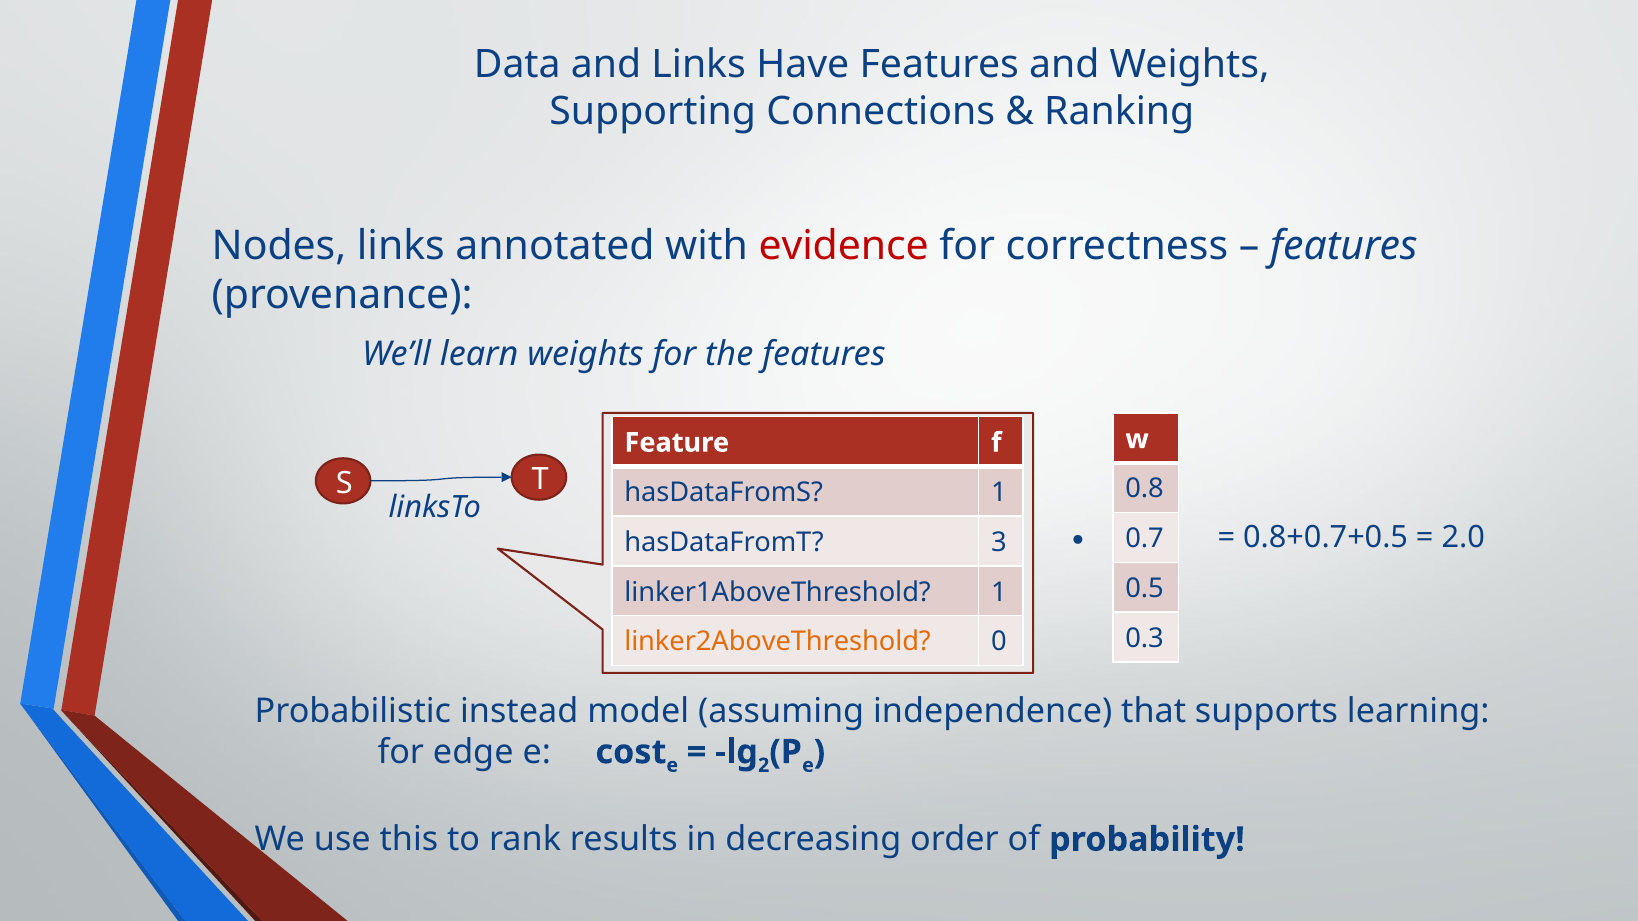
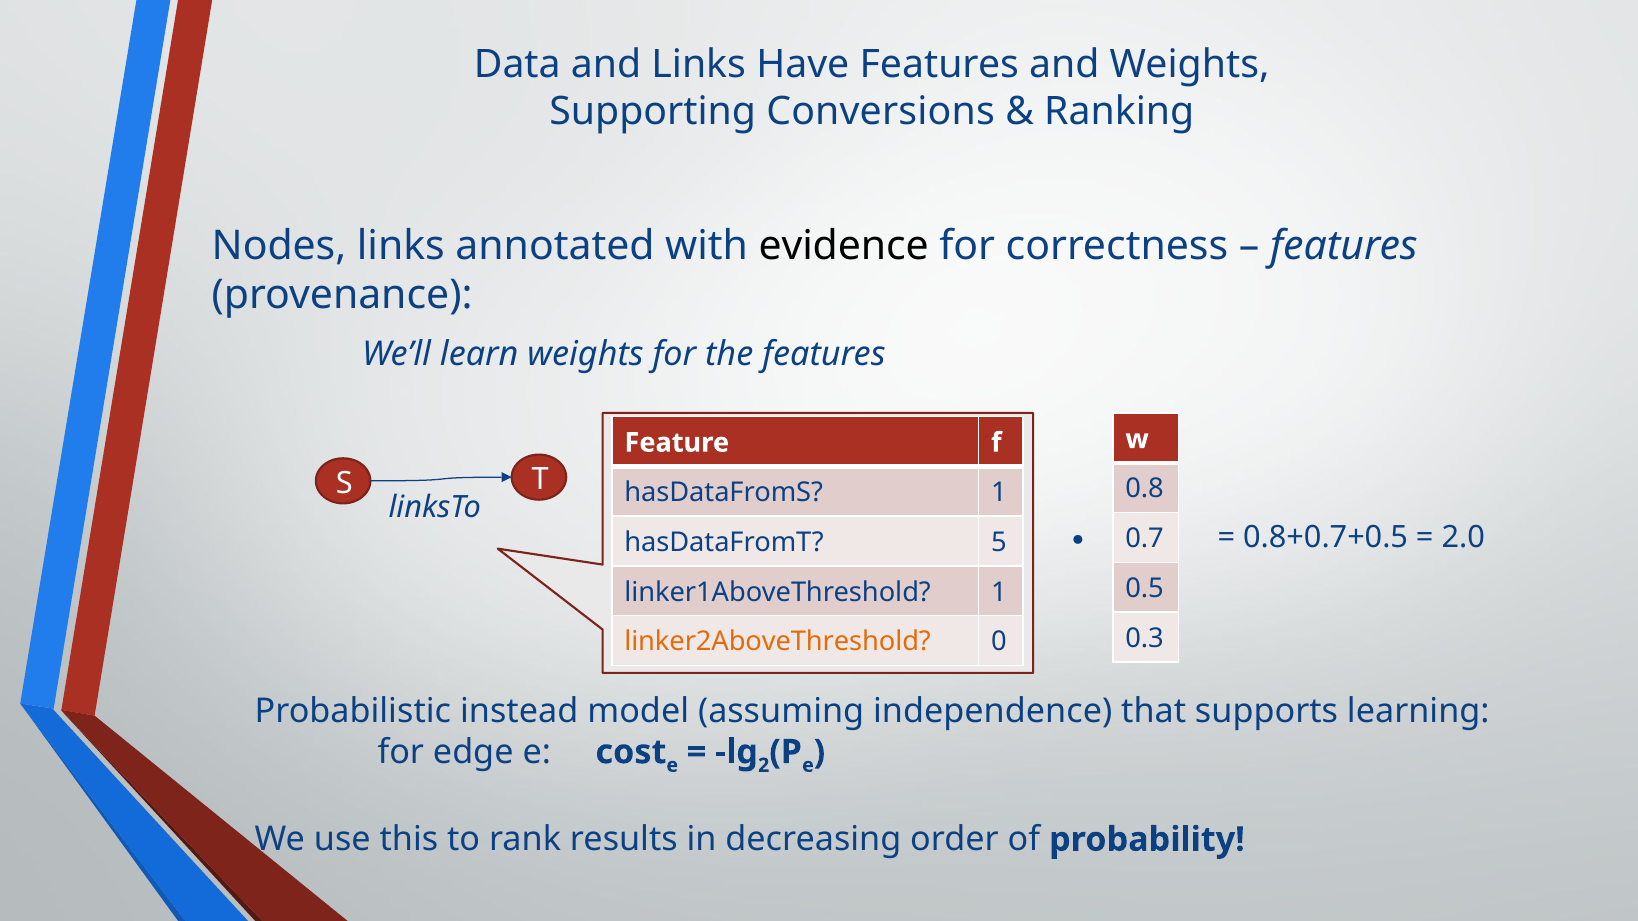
Connections: Connections -> Conversions
evidence colour: red -> black
3: 3 -> 5
